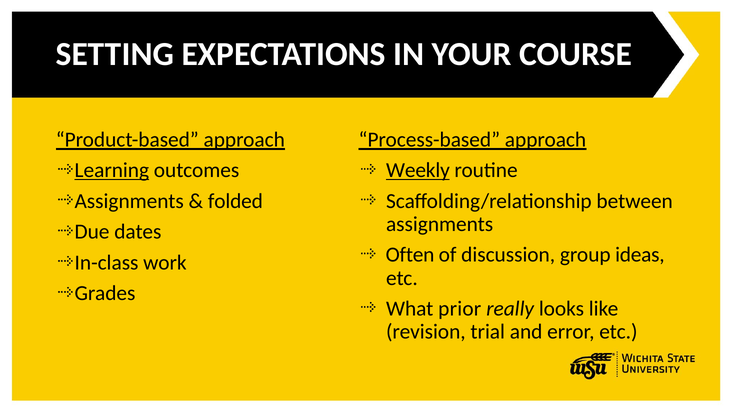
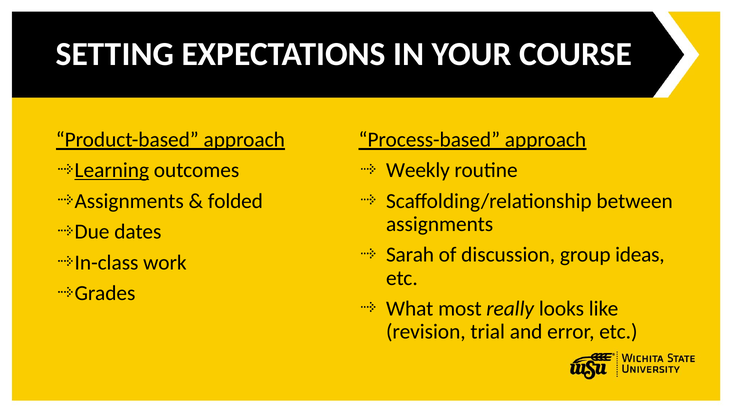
Weekly underline: present -> none
Often: Often -> Sarah
prior: prior -> most
